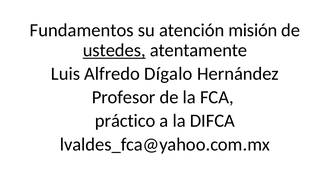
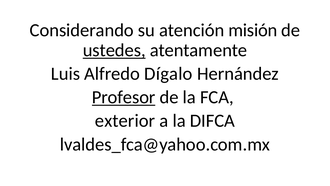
Fundamentos: Fundamentos -> Considerando
Profesor underline: none -> present
práctico: práctico -> exterior
